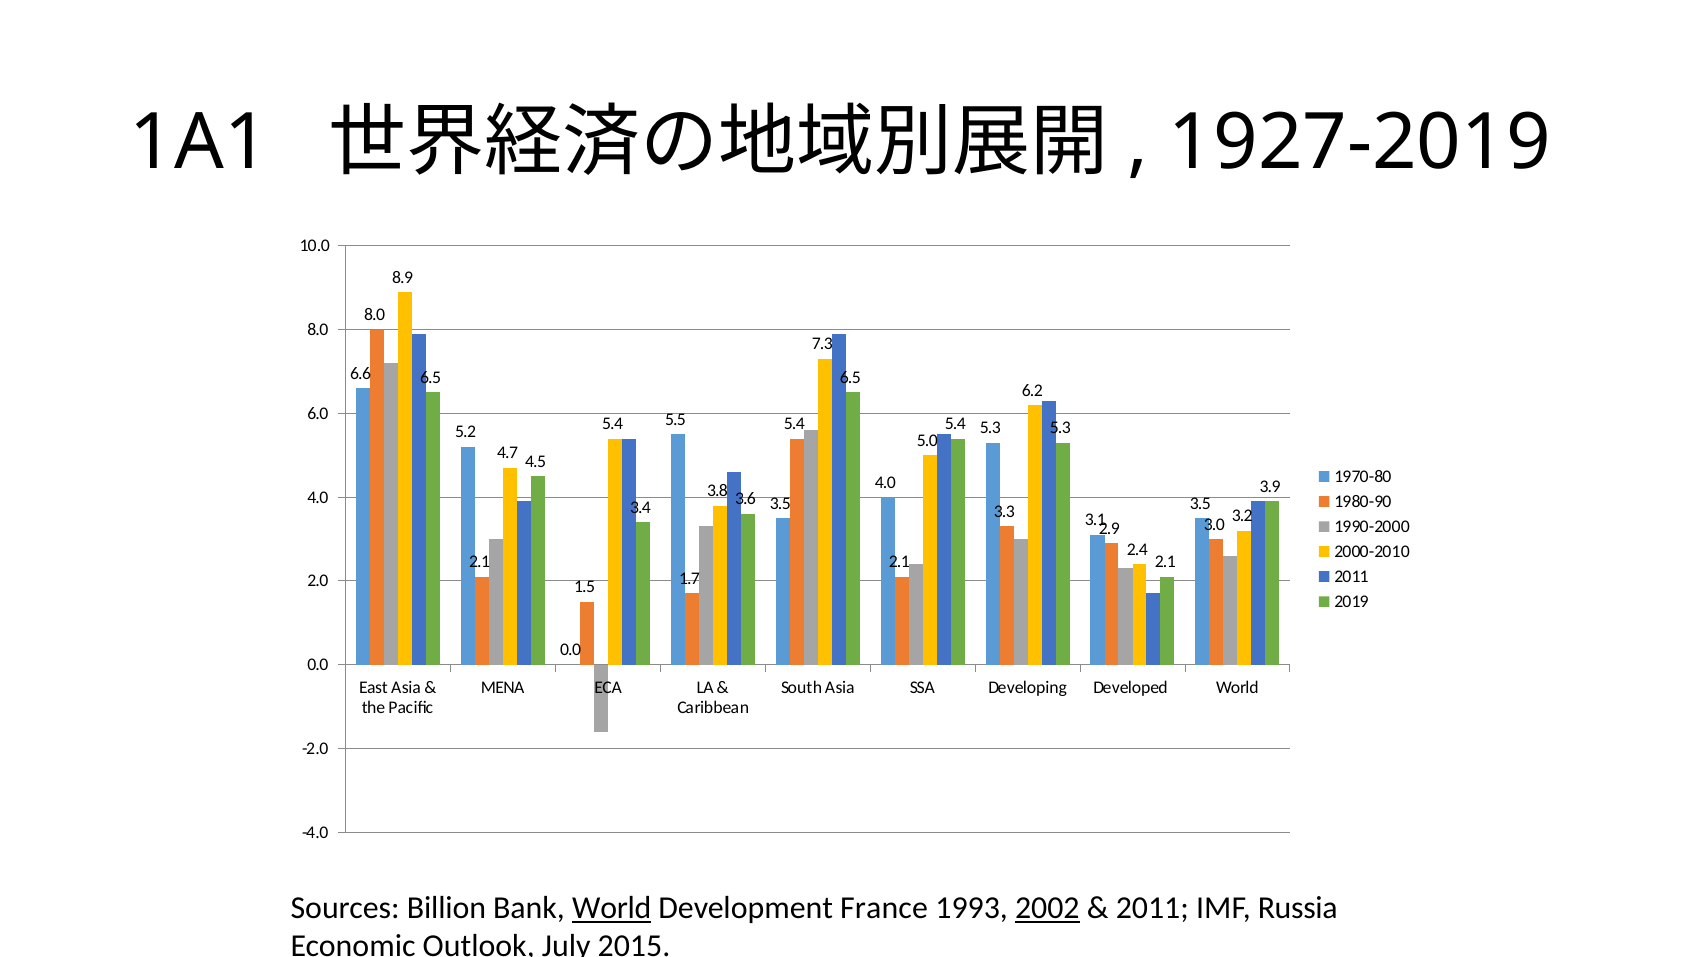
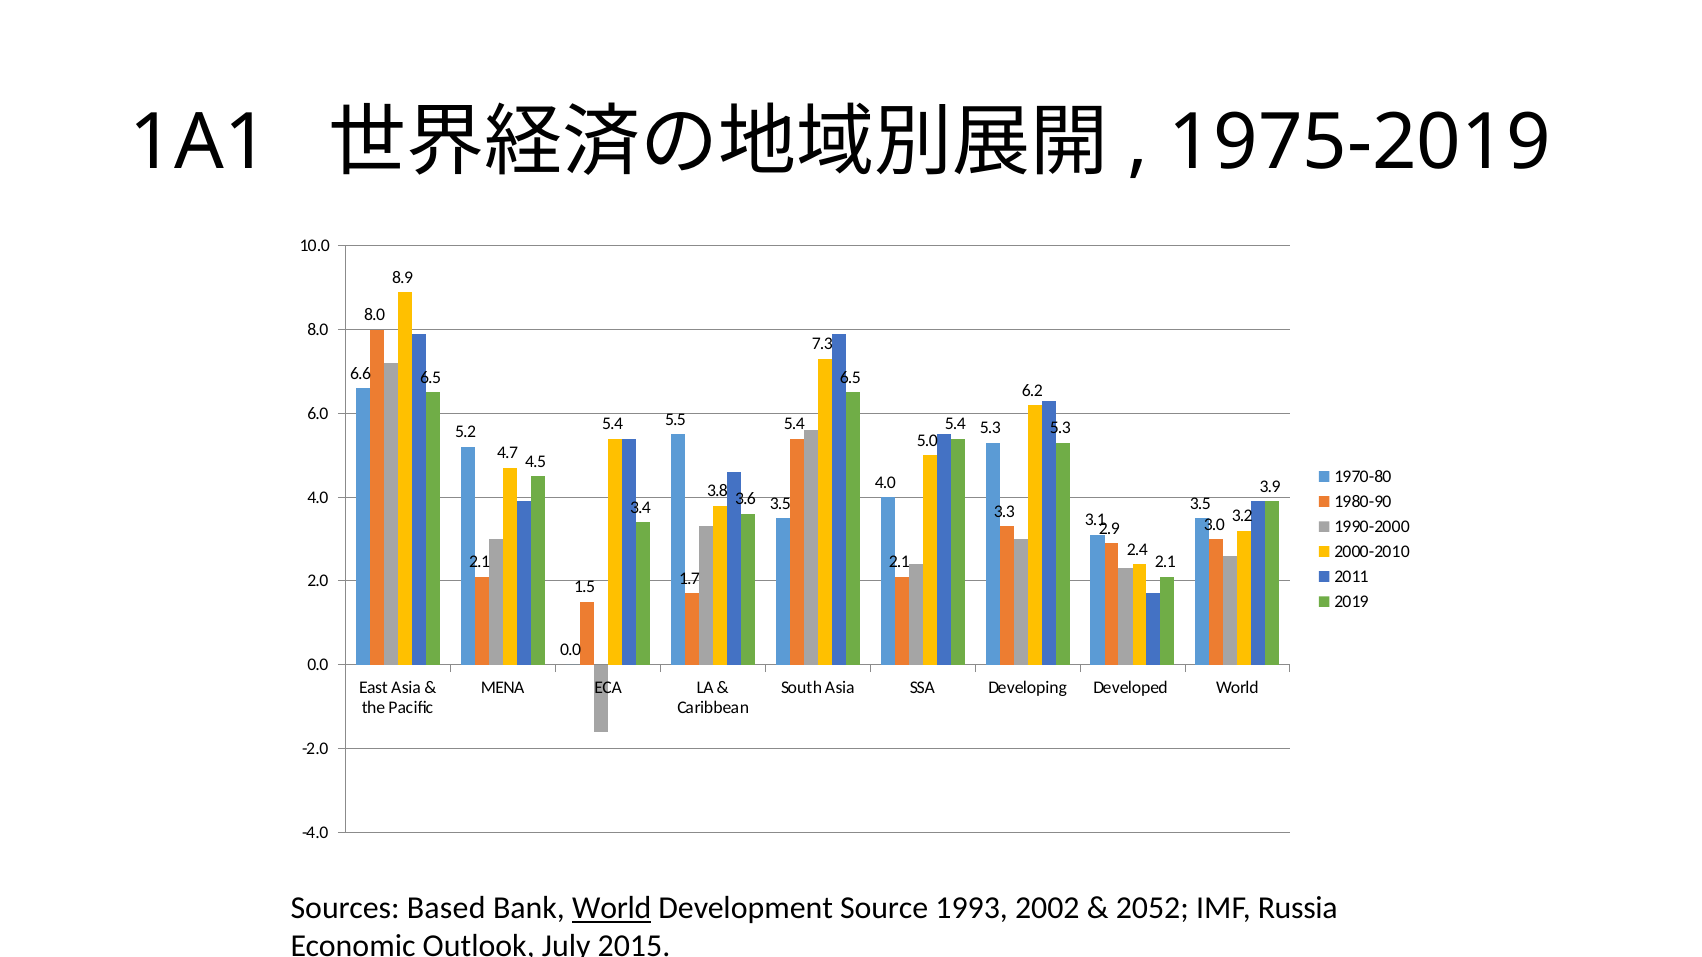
1927-2019: 1927-2019 -> 1975-2019
Billion: Billion -> Based
France: France -> Source
2002 underline: present -> none
2011 at (1152, 908): 2011 -> 2052
